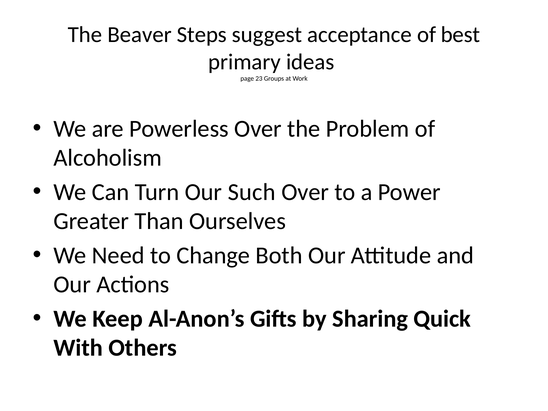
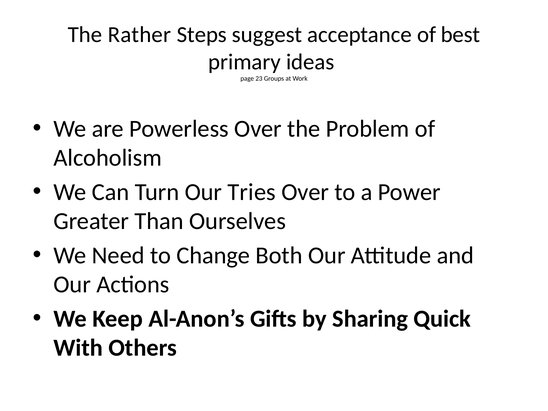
Beaver: Beaver -> Rather
Such: Such -> Tries
